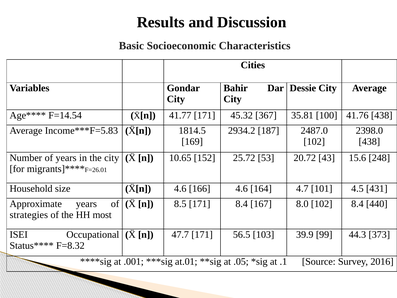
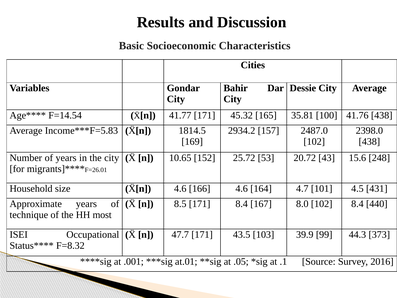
367: 367 -> 165
187: 187 -> 157
strategies: strategies -> technique
56.5: 56.5 -> 43.5
